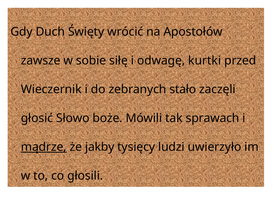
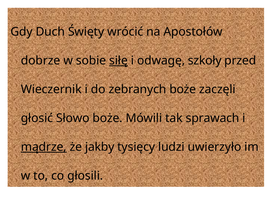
zawsze: zawsze -> dobrze
siłę underline: none -> present
kurtki: kurtki -> szkoły
zebranych stało: stało -> boże
